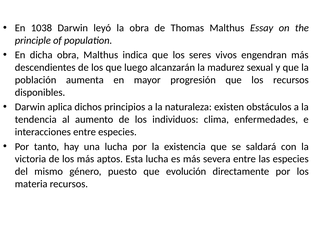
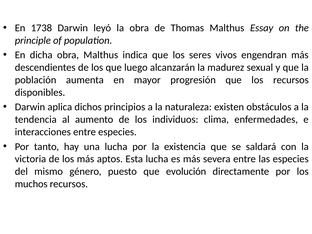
1038: 1038 -> 1738
materia: materia -> muchos
